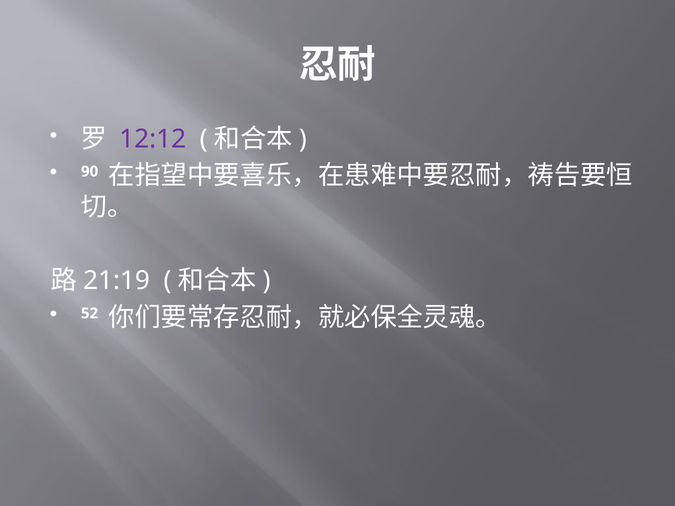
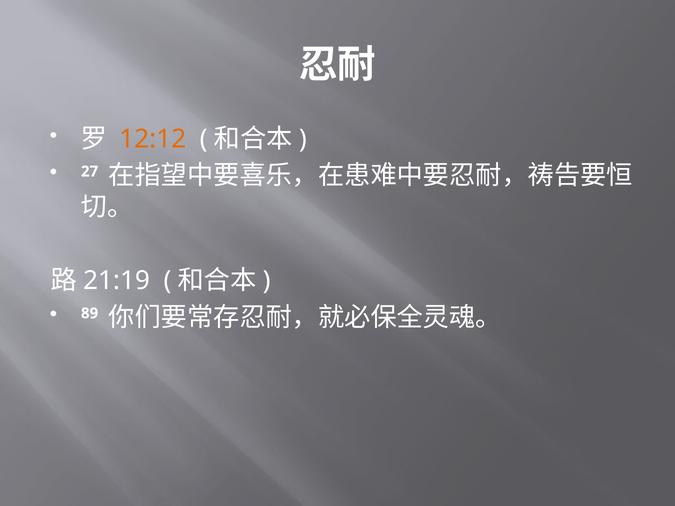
12:12 colour: purple -> orange
90: 90 -> 27
52: 52 -> 89
